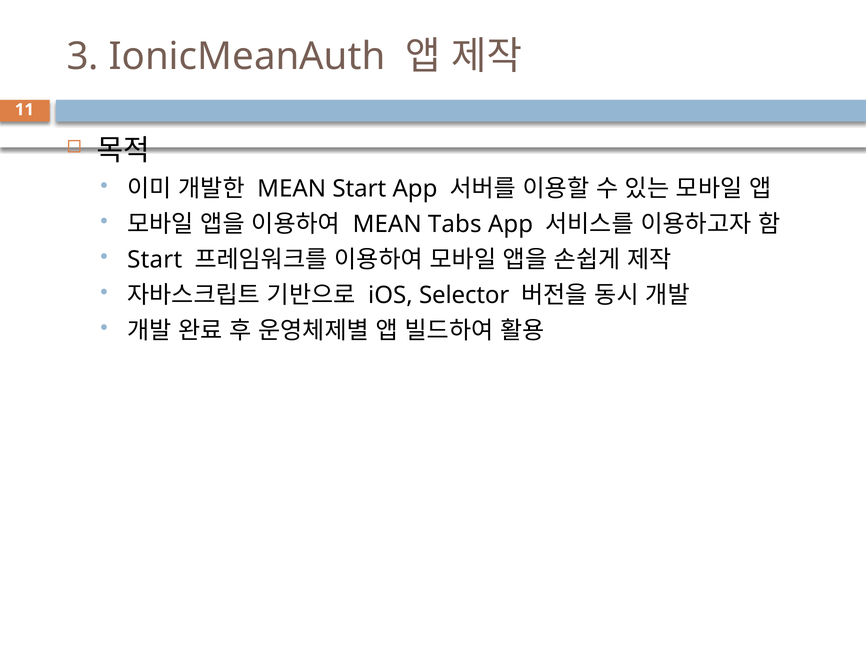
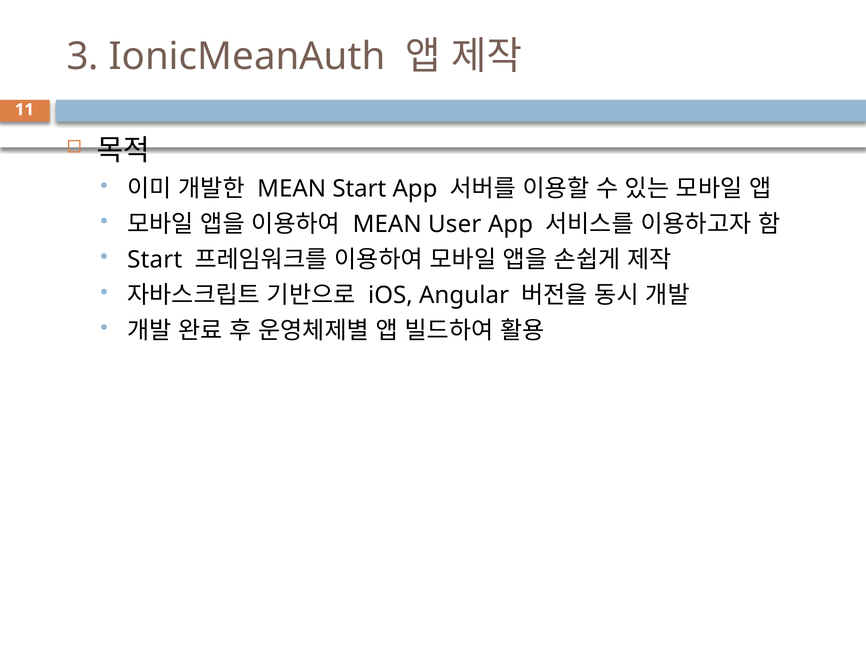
Tabs: Tabs -> User
Selector: Selector -> Angular
